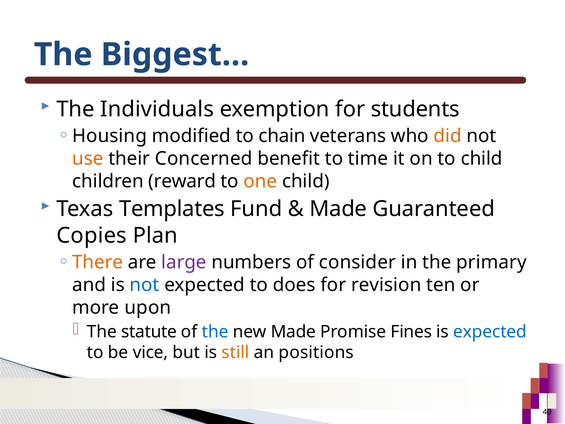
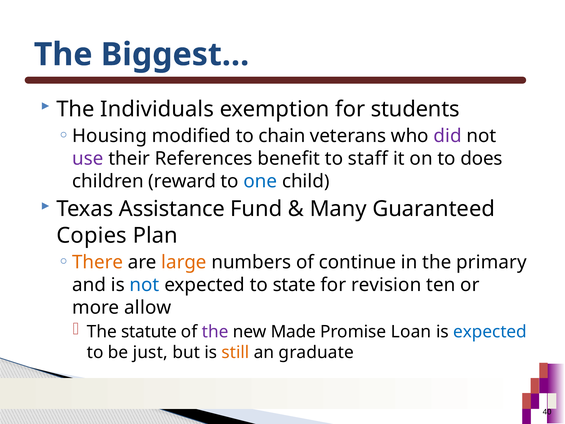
did colour: orange -> purple
use colour: orange -> purple
Concerned: Concerned -> References
time: time -> staff
to child: child -> does
one colour: orange -> blue
Templates: Templates -> Assistance
Made at (338, 209): Made -> Many
large colour: purple -> orange
consider: consider -> continue
does: does -> state
upon: upon -> allow
the at (215, 332) colour: blue -> purple
Fines: Fines -> Loan
vice: vice -> just
positions: positions -> graduate
